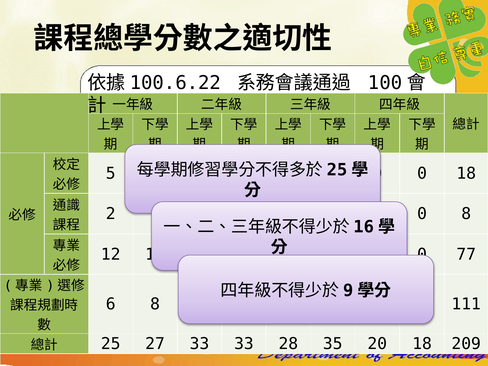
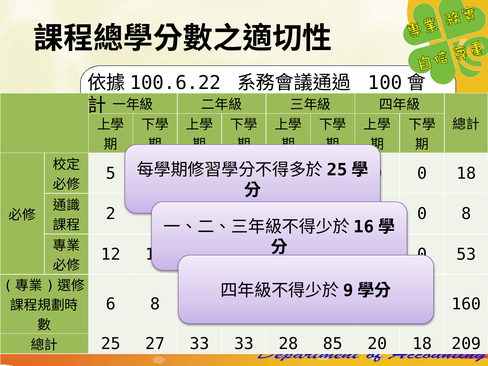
77: 77 -> 53
111: 111 -> 160
35: 35 -> 85
